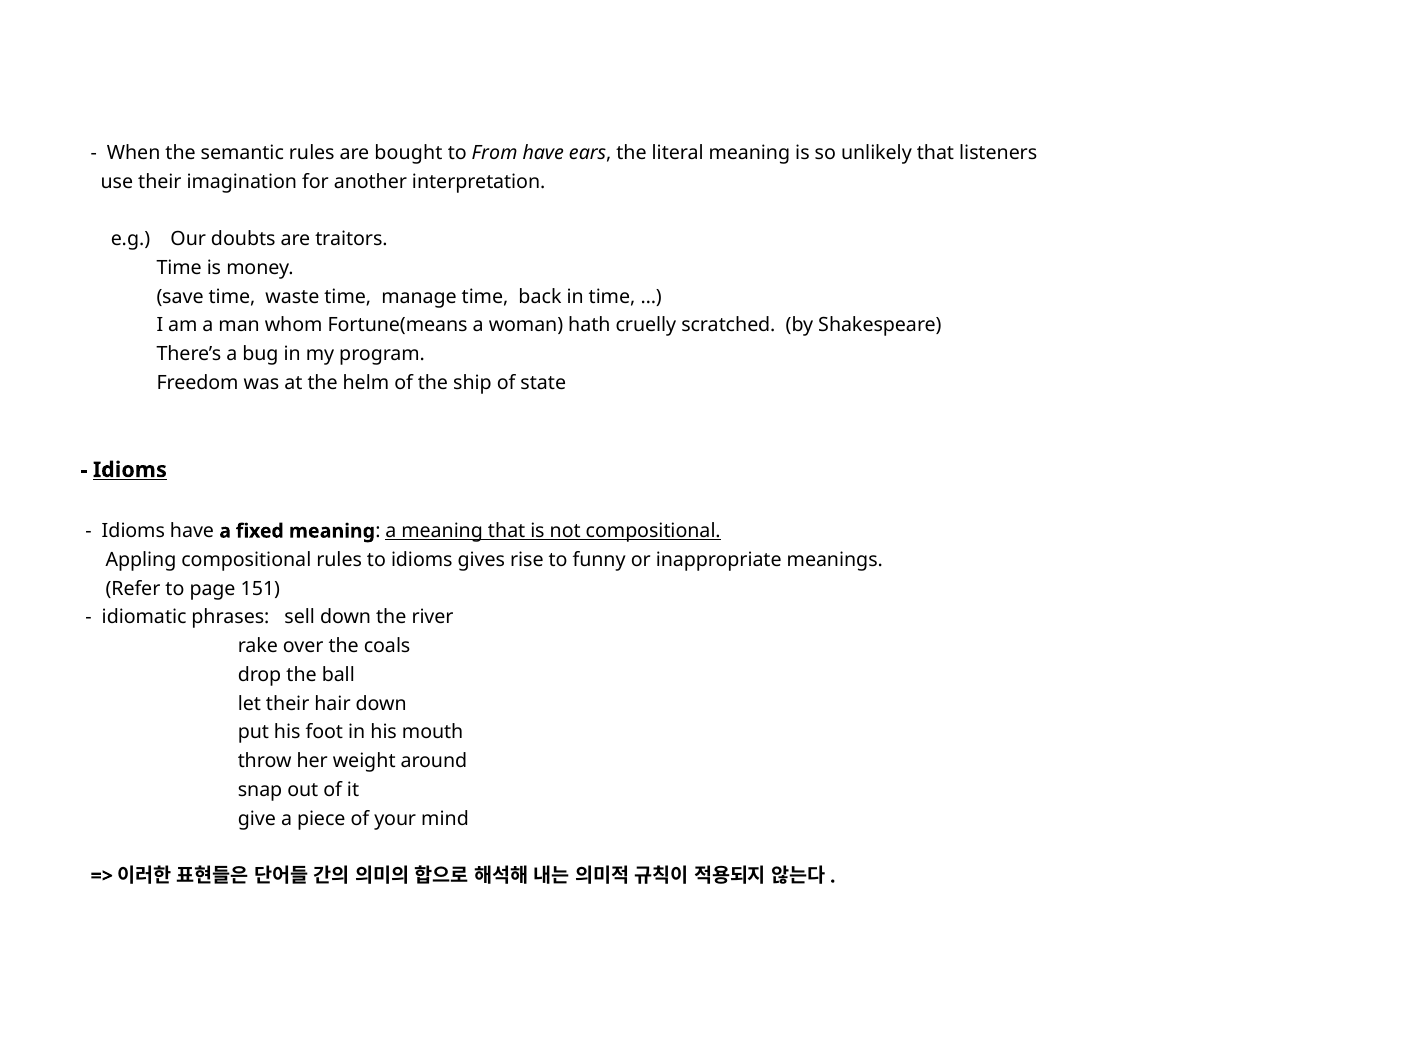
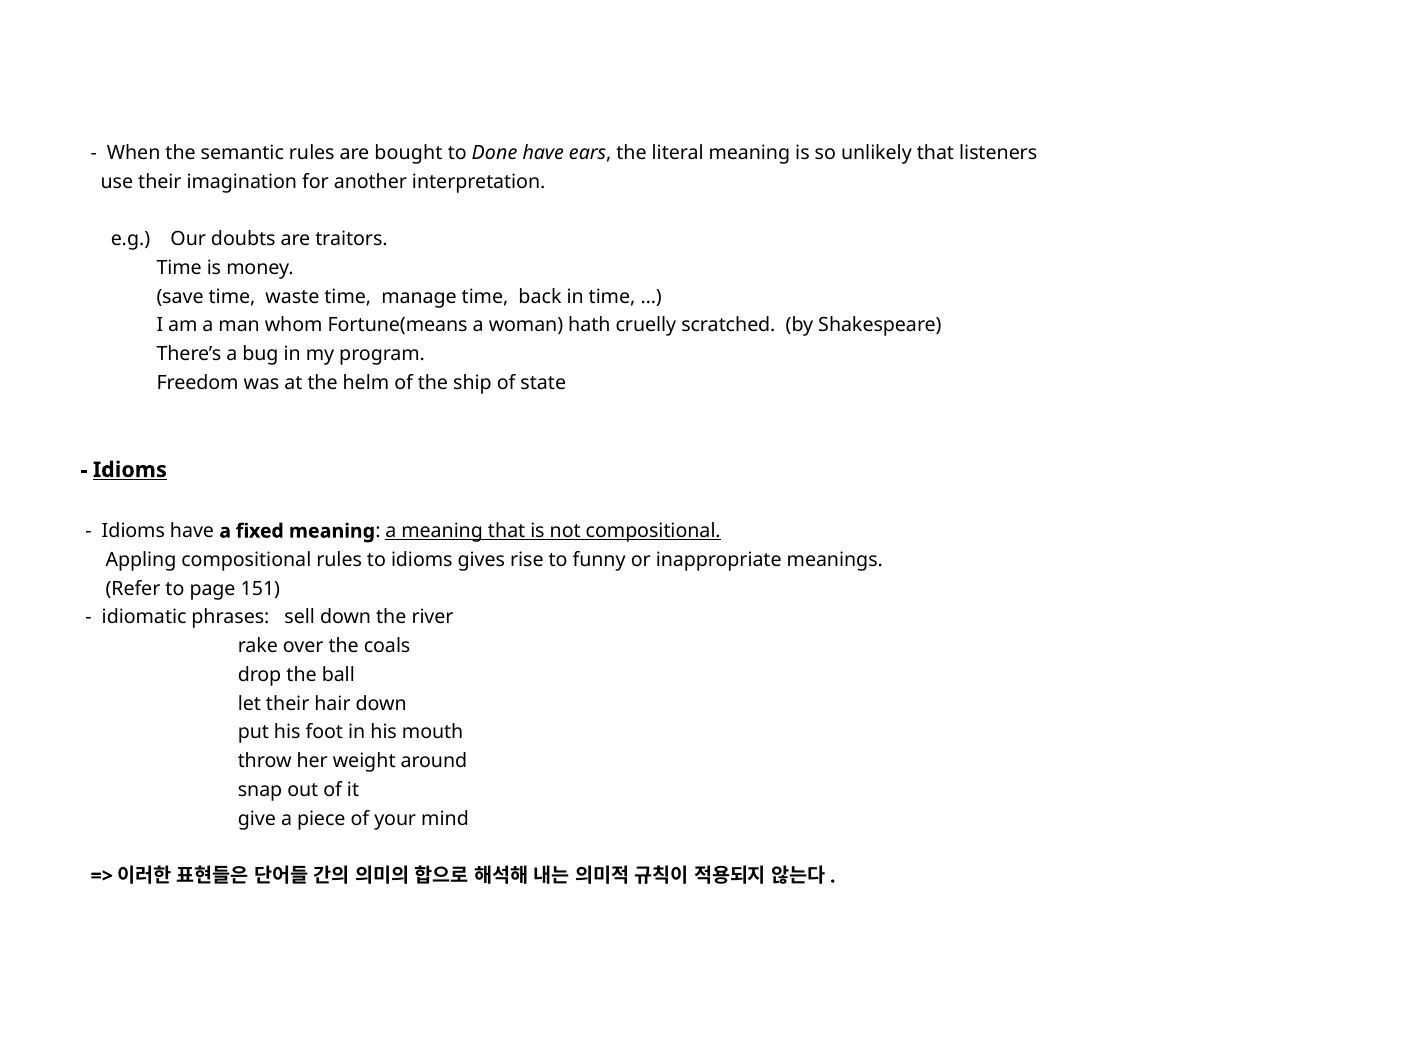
From: From -> Done
